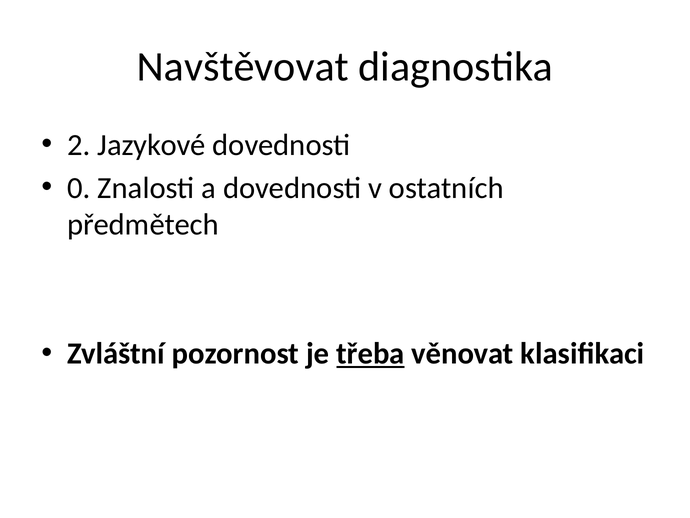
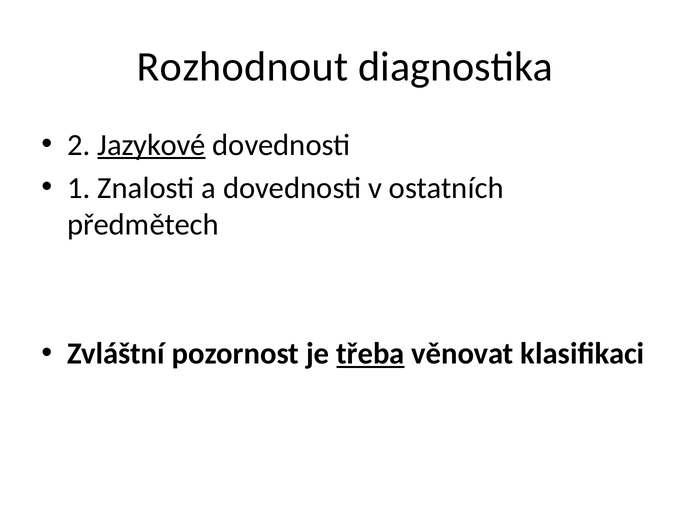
Navštěvovat: Navštěvovat -> Rozhodnout
Jazykové underline: none -> present
0: 0 -> 1
